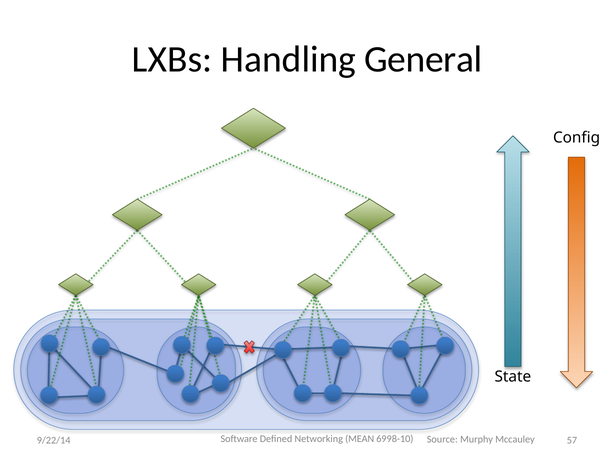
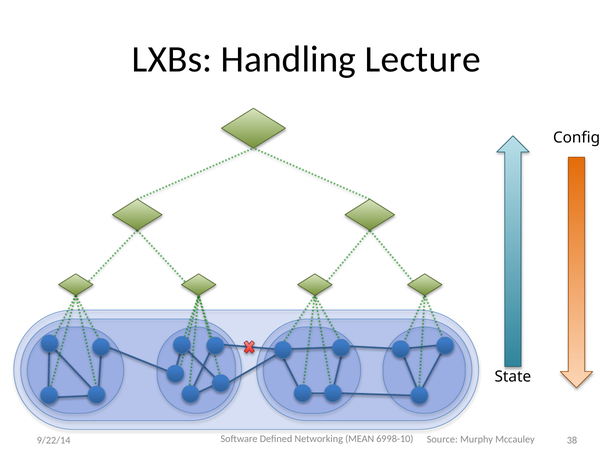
General: General -> Lecture
57: 57 -> 38
